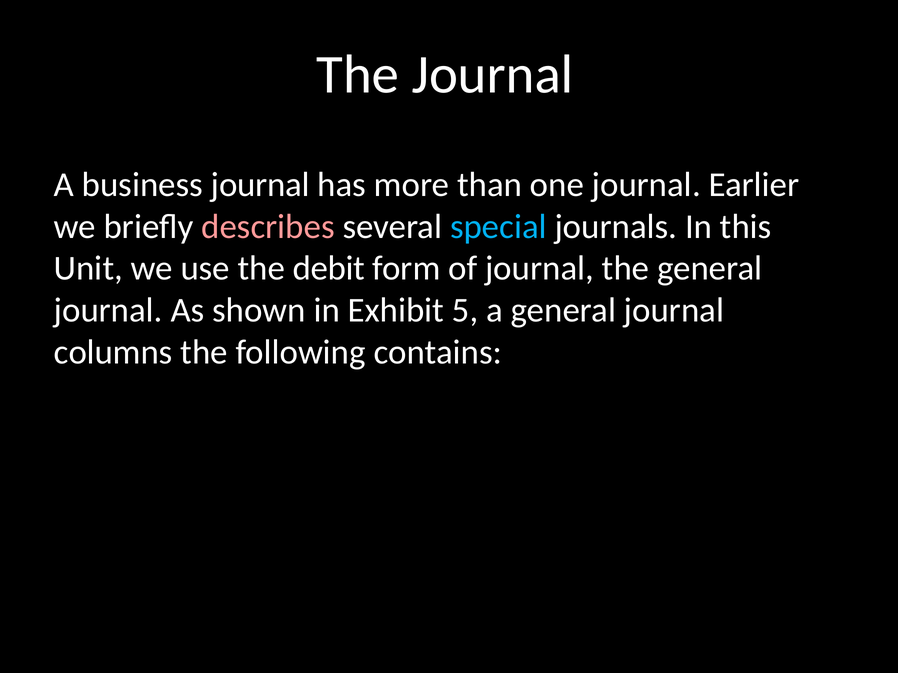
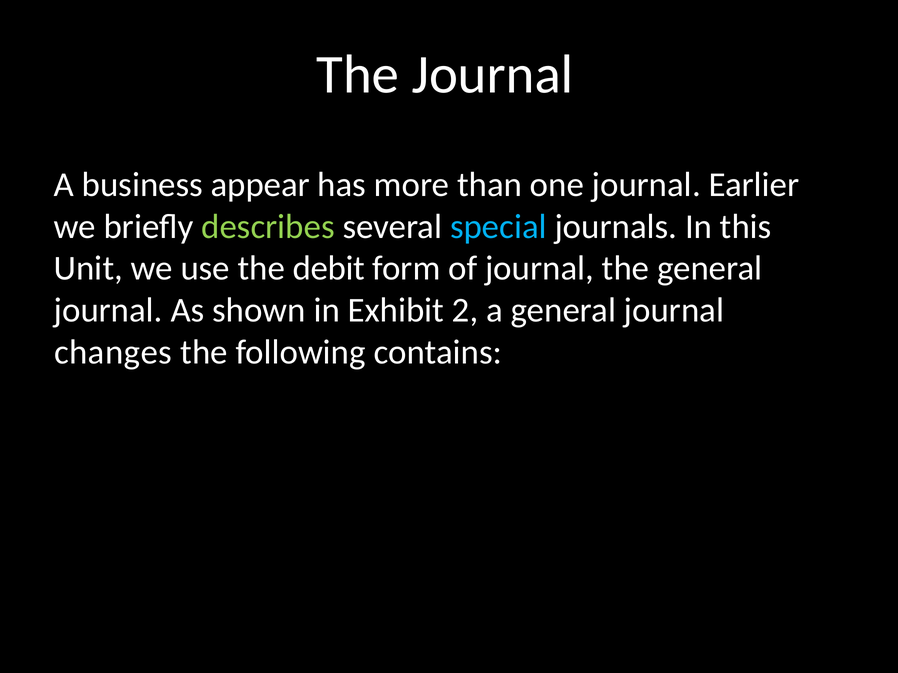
business journal: journal -> appear
describes colour: pink -> light green
5: 5 -> 2
columns: columns -> changes
